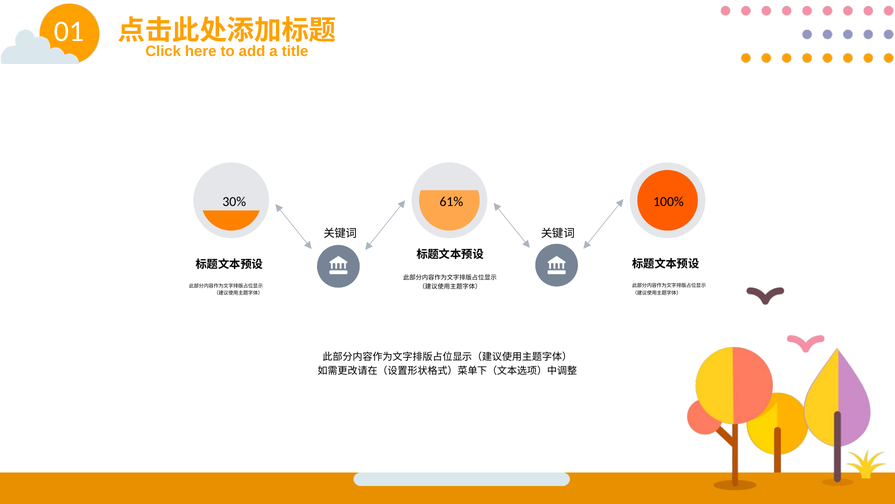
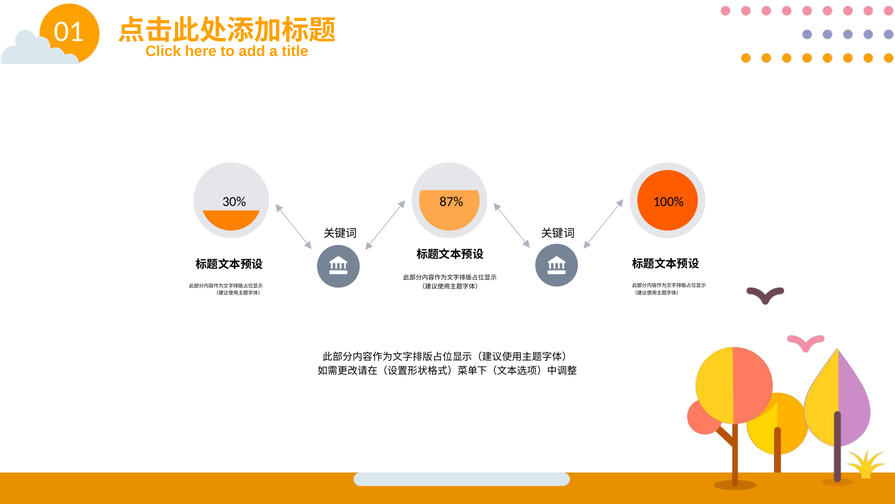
61%: 61% -> 87%
